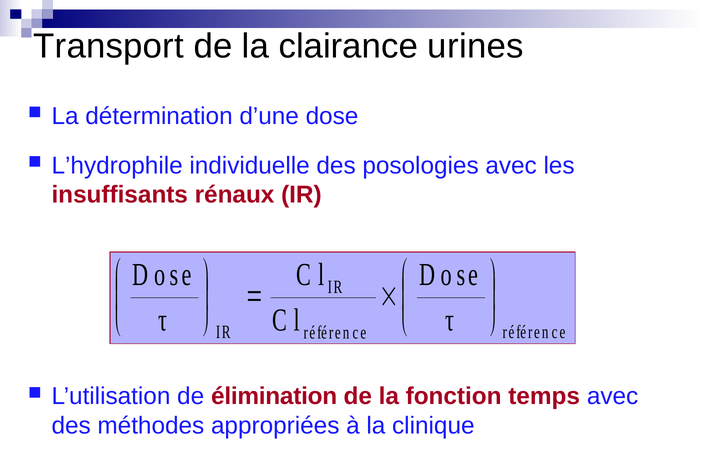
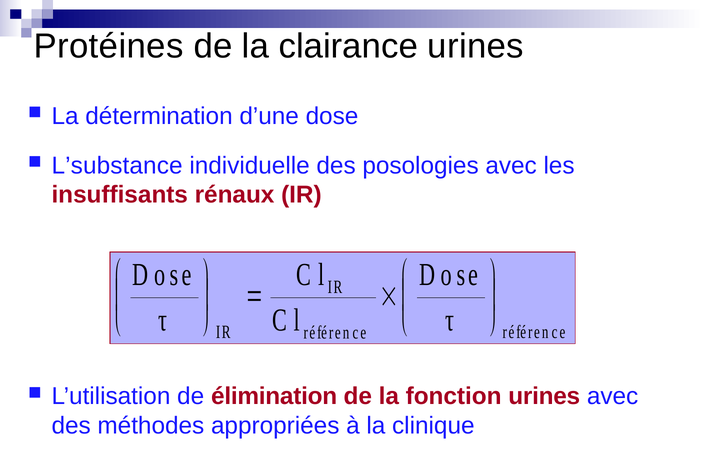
Transport: Transport -> Protéines
L’hydrophile: L’hydrophile -> L’substance
fonction temps: temps -> urines
